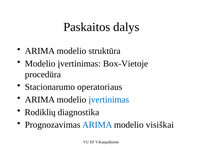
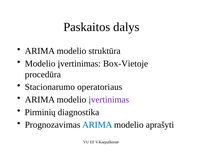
įvertinimas at (109, 100) colour: blue -> purple
Rodiklių: Rodiklių -> Pirminių
visiškai: visiškai -> aprašyti
